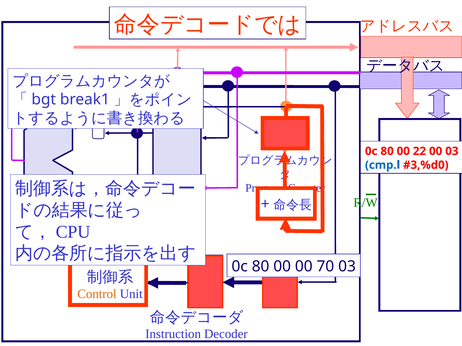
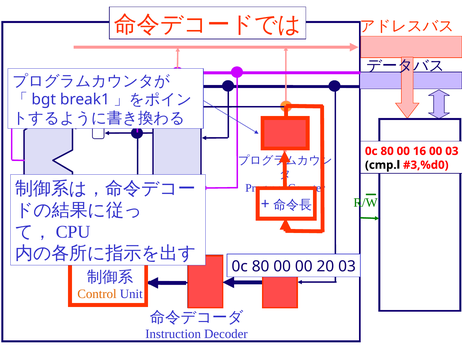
22: 22 -> 16
cmp.l colour: blue -> black
70: 70 -> 20
